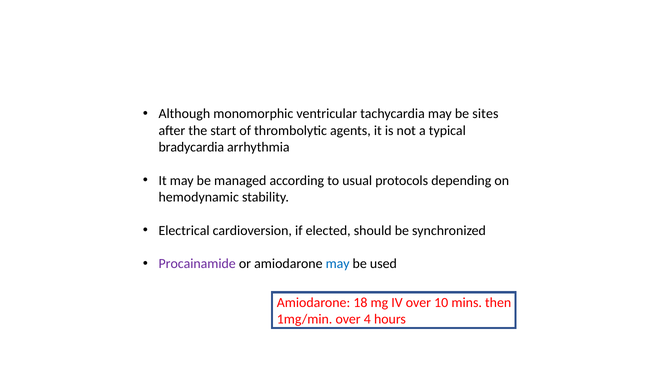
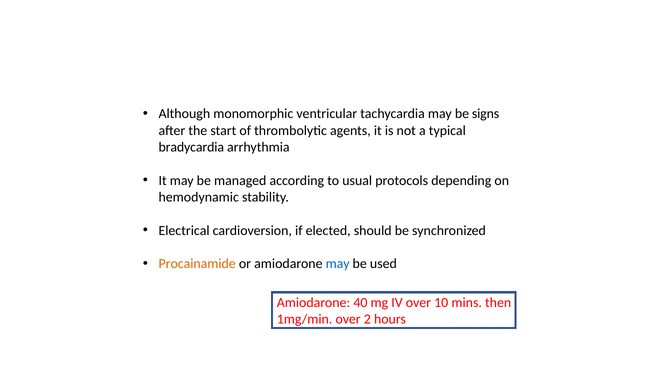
sites: sites -> signs
Procainamide colour: purple -> orange
18: 18 -> 40
4: 4 -> 2
